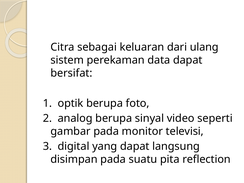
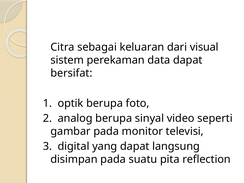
ulang: ulang -> visual
